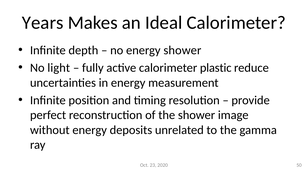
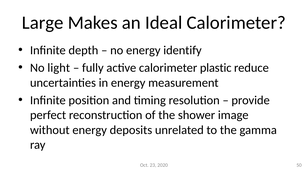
Years: Years -> Large
energy shower: shower -> identify
